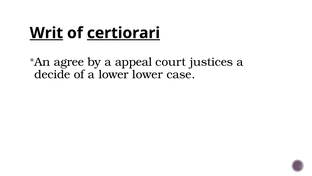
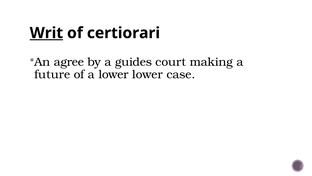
certiorari underline: present -> none
appeal: appeal -> guides
justices: justices -> making
decide: decide -> future
